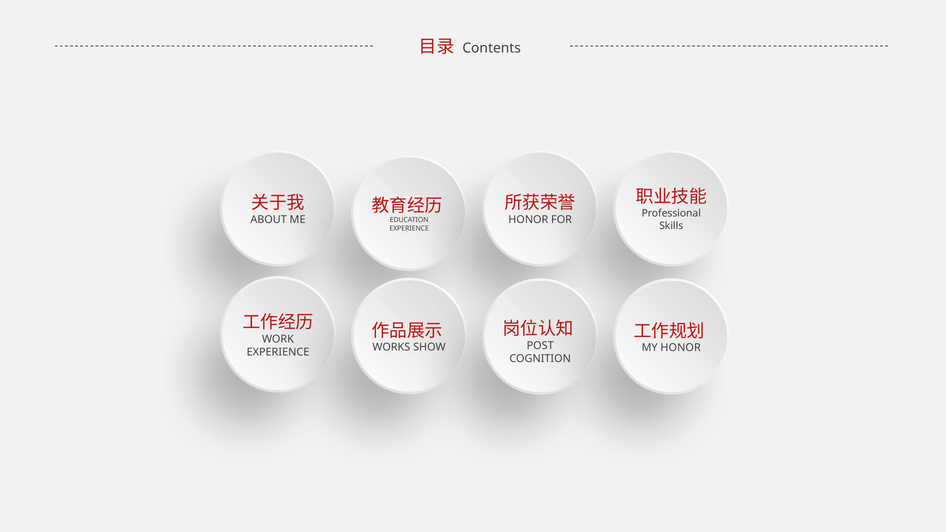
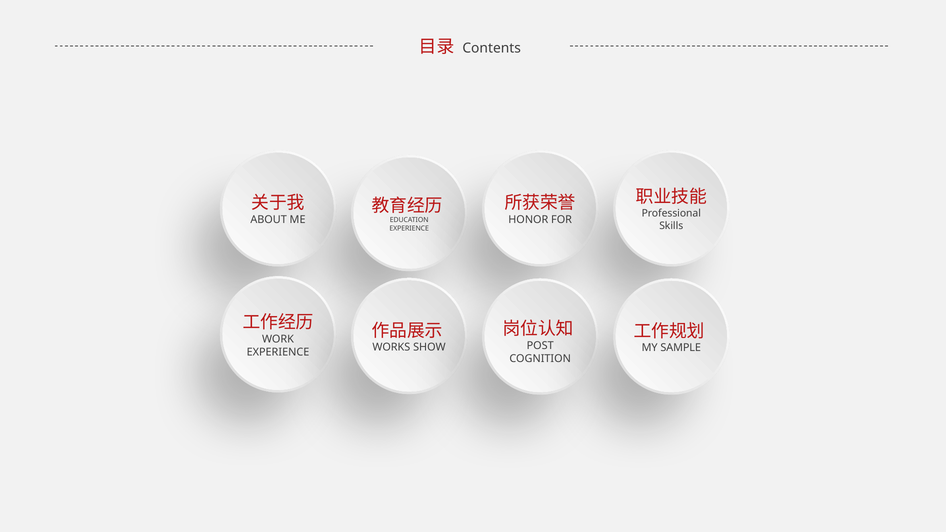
HONOR at (681, 348): HONOR -> SAMPLE
